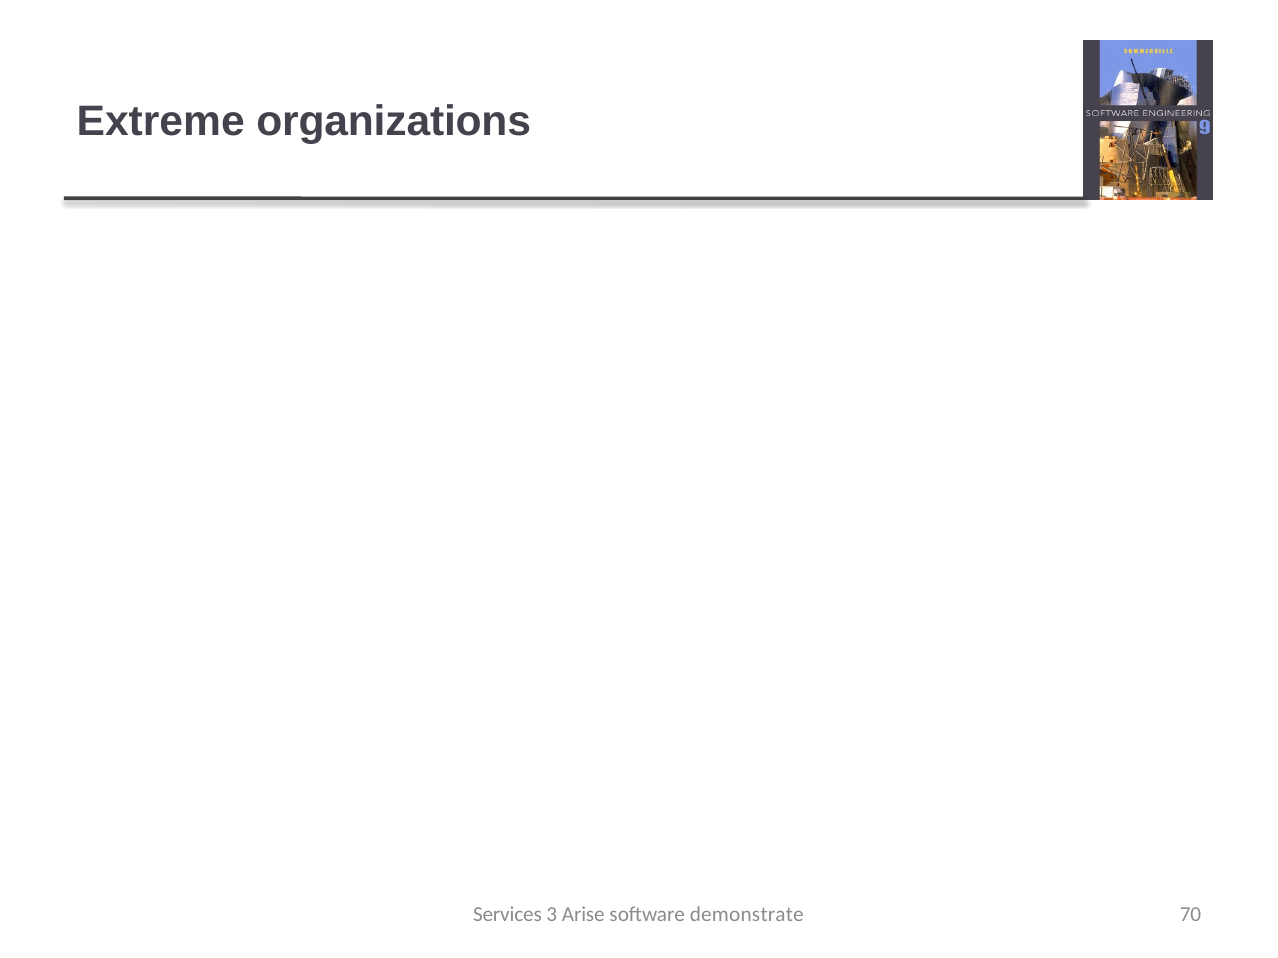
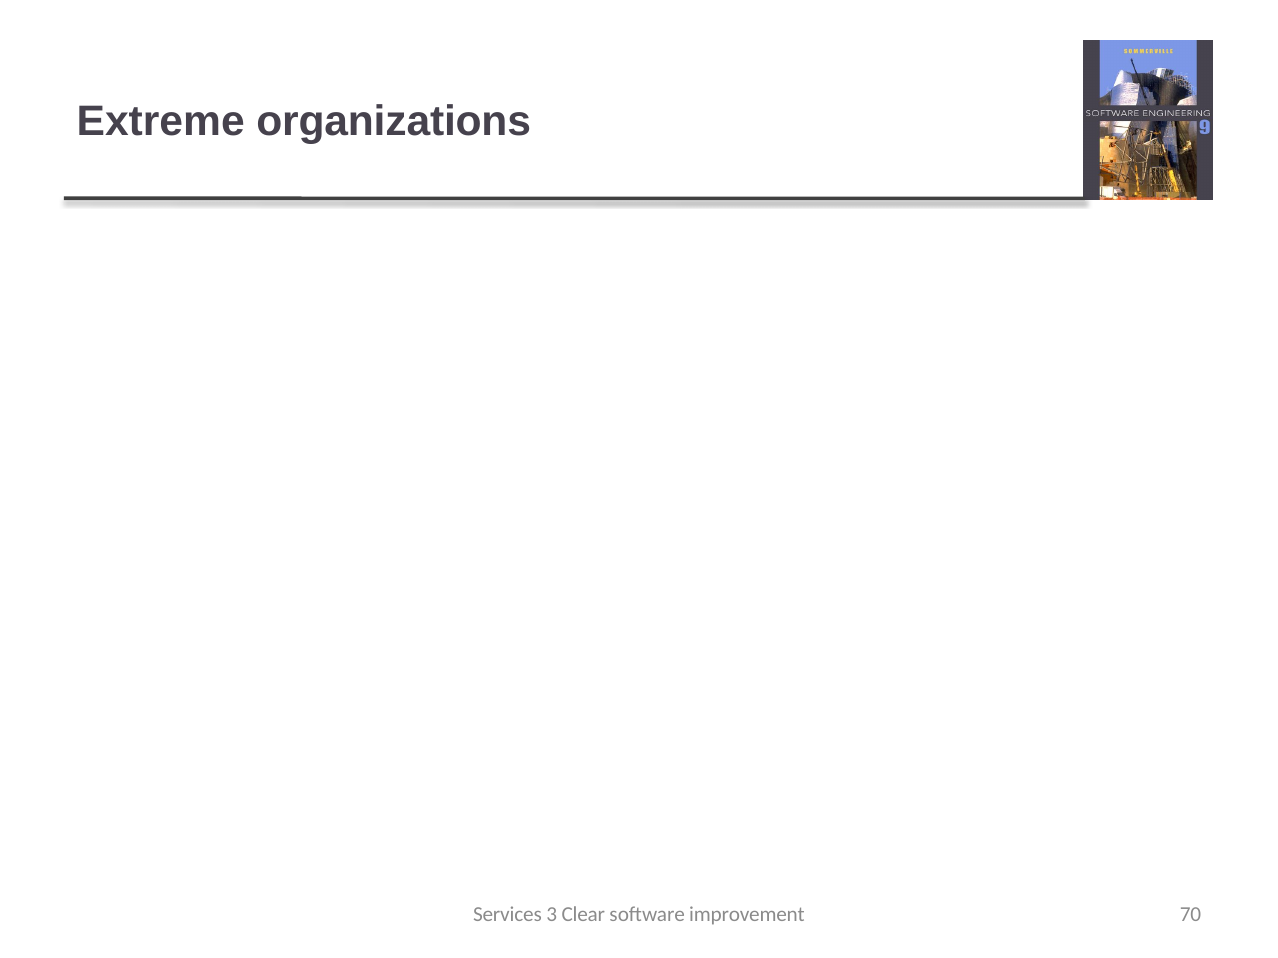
Arise: Arise -> Clear
demonstrate: demonstrate -> improvement
